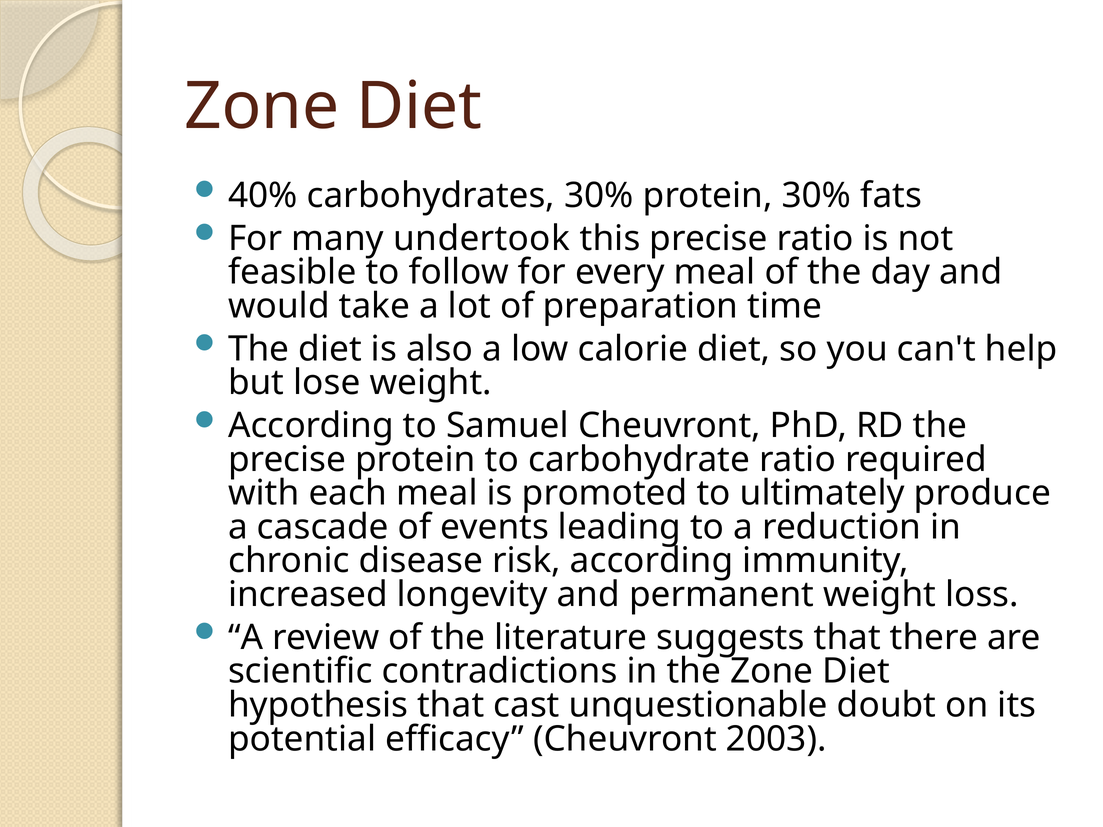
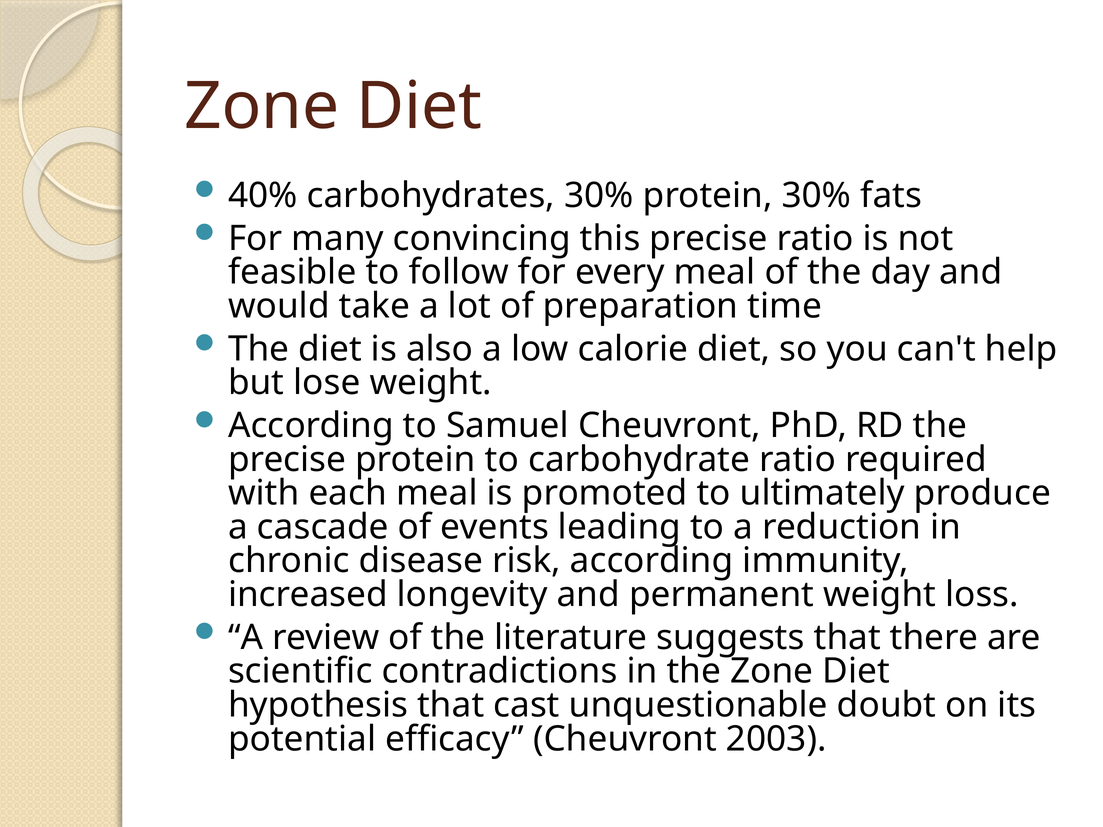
undertook: undertook -> convincing
